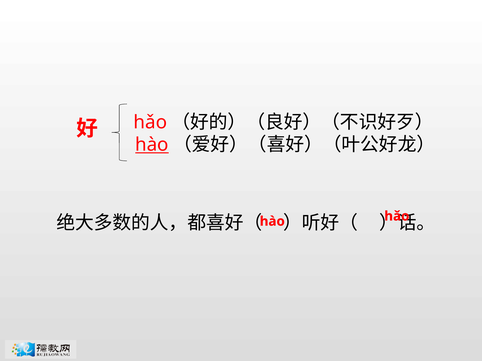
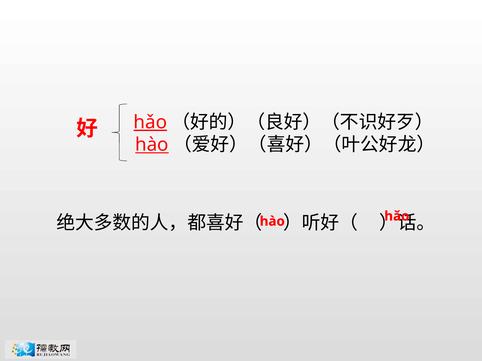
hǎo at (150, 122) underline: none -> present
